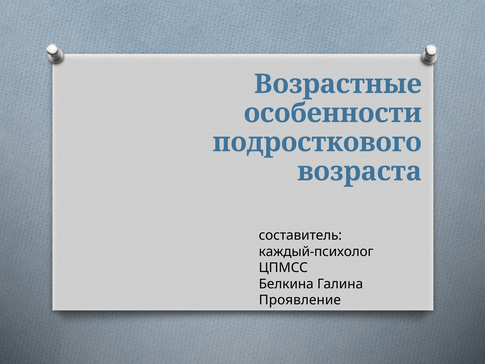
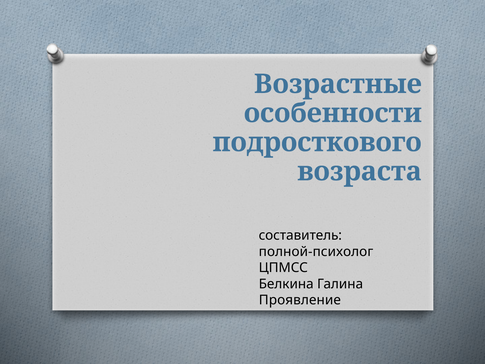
каждый-психолог: каждый-психолог -> полной-психолог
